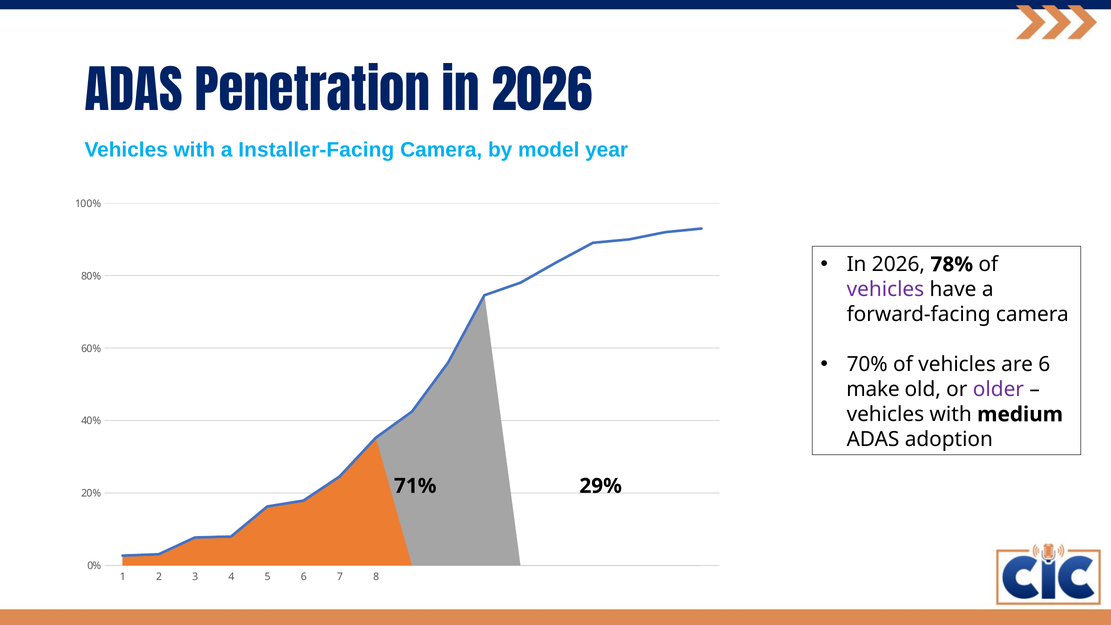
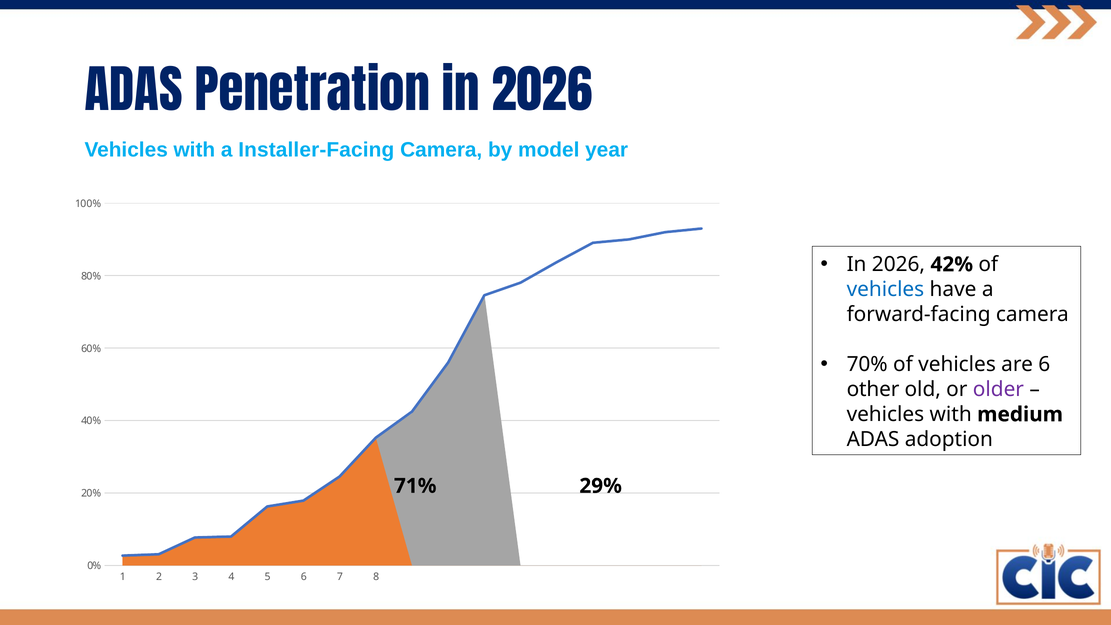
78%: 78% -> 42%
vehicles at (885, 289) colour: purple -> blue
make: make -> other
